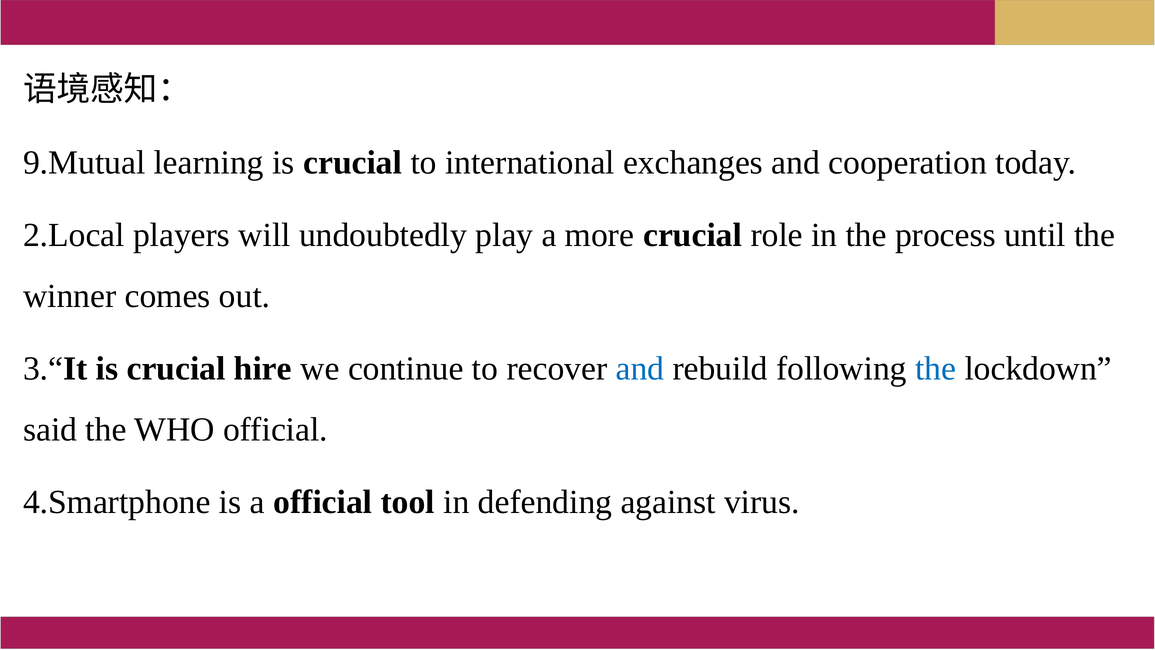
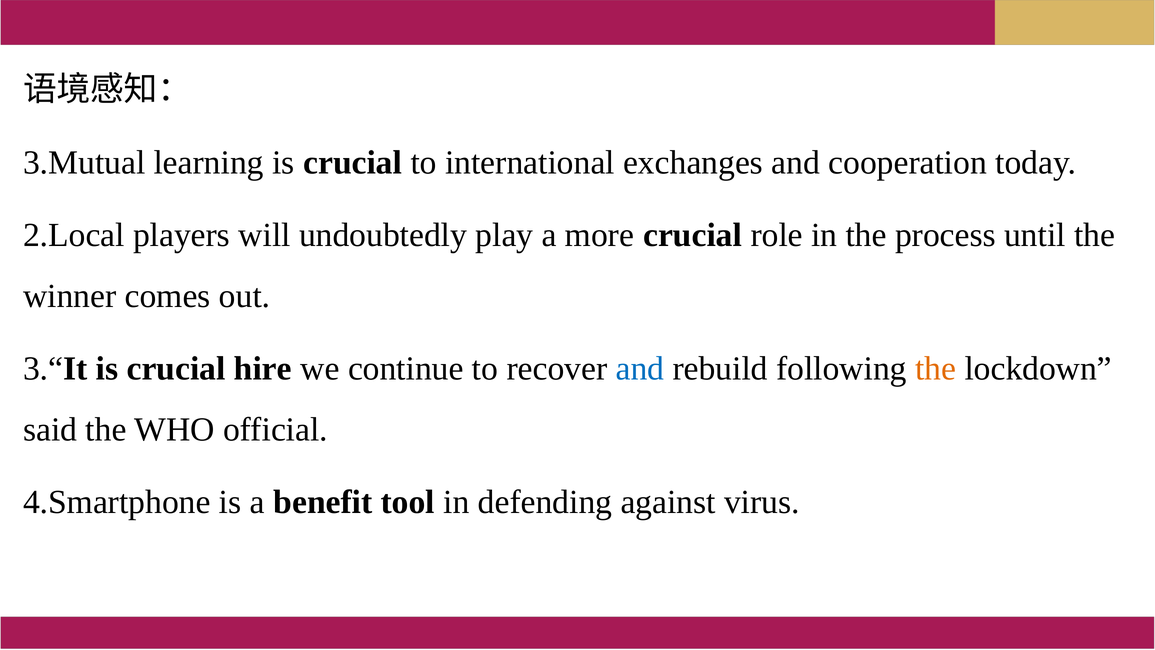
9.Mutual: 9.Mutual -> 3.Mutual
the at (936, 369) colour: blue -> orange
a official: official -> benefit
